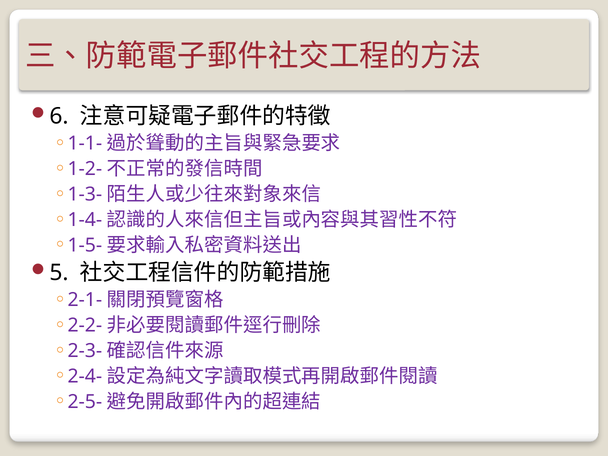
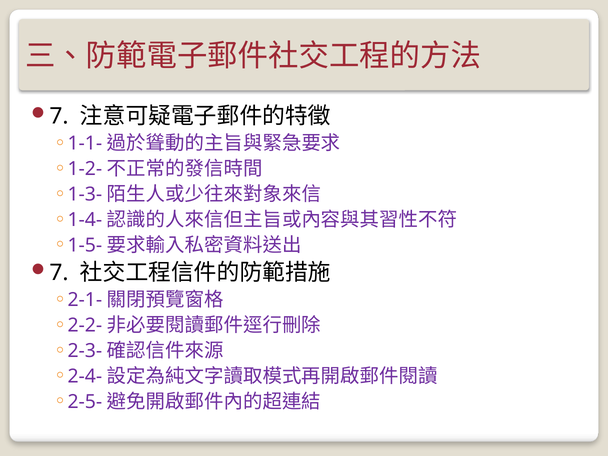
6 at (59, 116): 6 -> 7
5 at (59, 273): 5 -> 7
